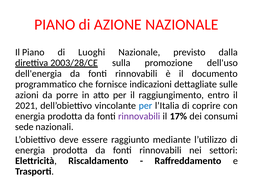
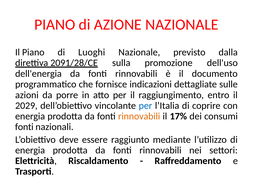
2003/28/CE: 2003/28/CE -> 2091/28/CE
2021: 2021 -> 2029
rinnovabili at (139, 116) colour: purple -> orange
sede at (24, 127): sede -> fonti
